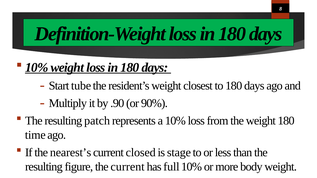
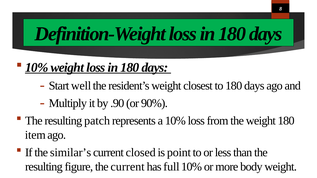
tube: tube -> well
time: time -> item
nearest’s: nearest’s -> similar’s
stage: stage -> point
